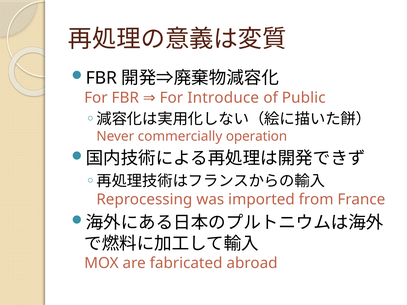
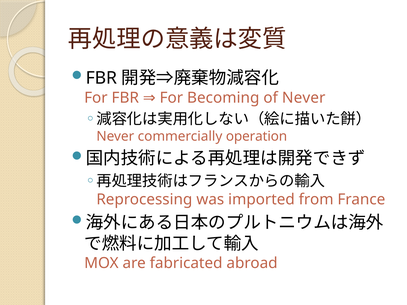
Introduce: Introduce -> Becoming
of Public: Public -> Never
